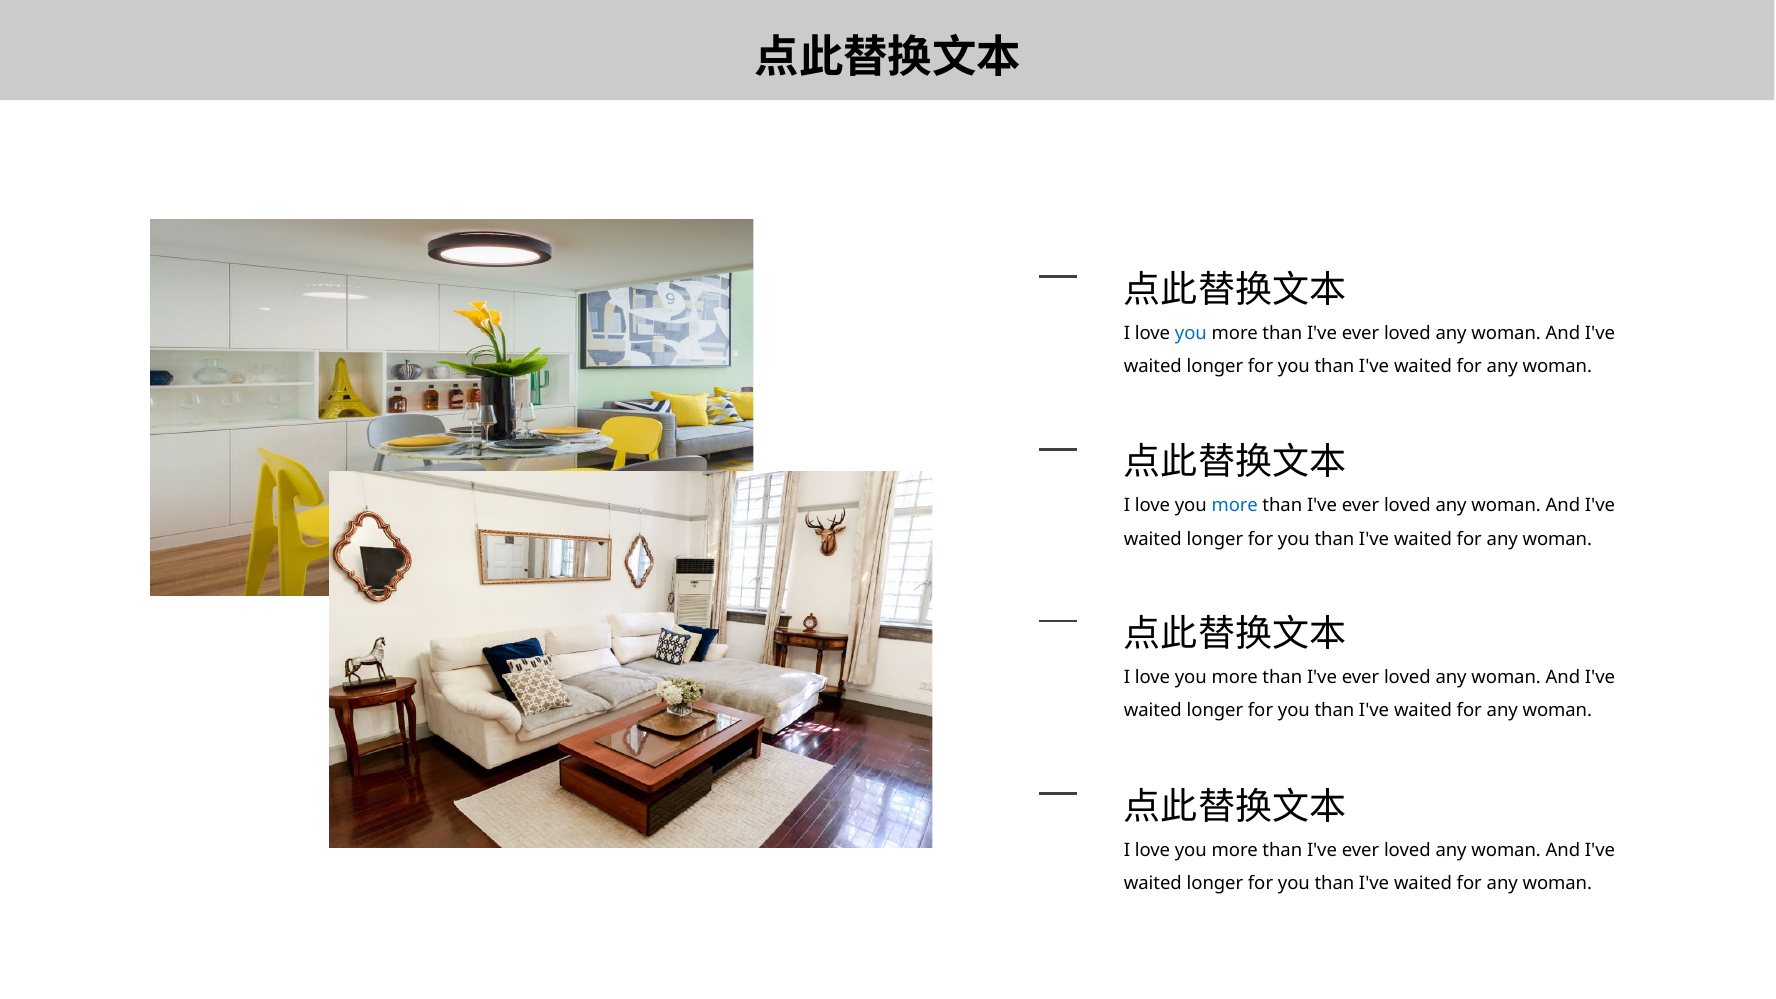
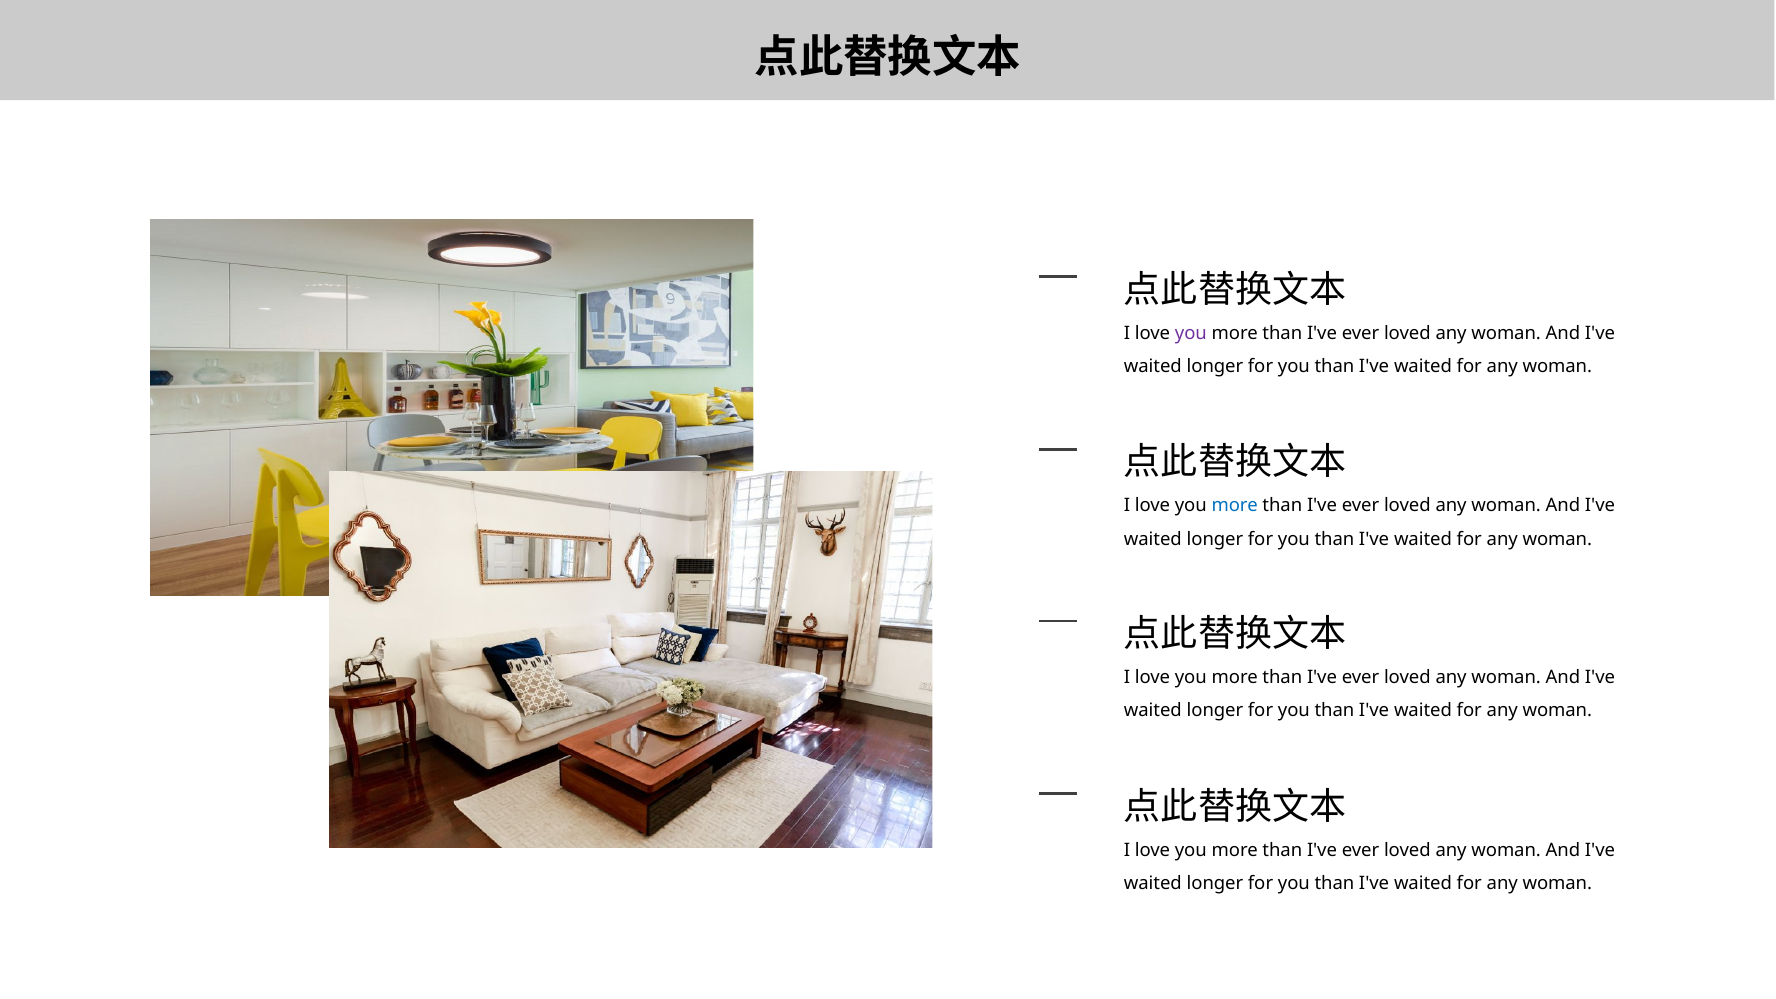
you at (1191, 333) colour: blue -> purple
